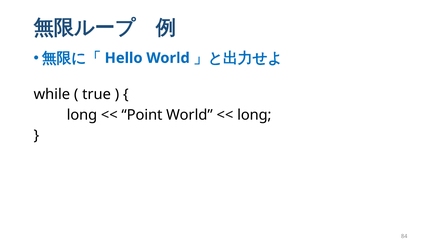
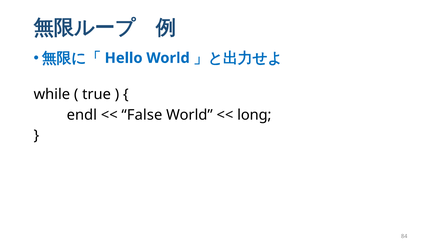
long at (82, 115): long -> endl
Point: Point -> False
